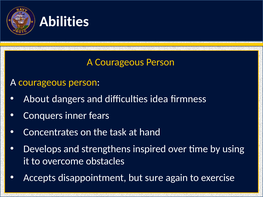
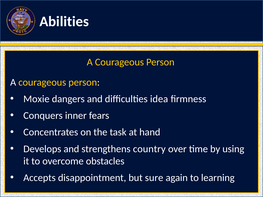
About: About -> Moxie
inspired: inspired -> country
exercise: exercise -> learning
